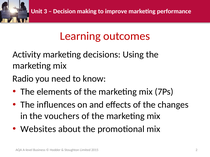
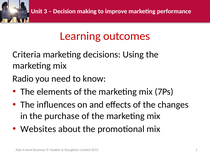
Activity: Activity -> Criteria
vouchers: vouchers -> purchase
